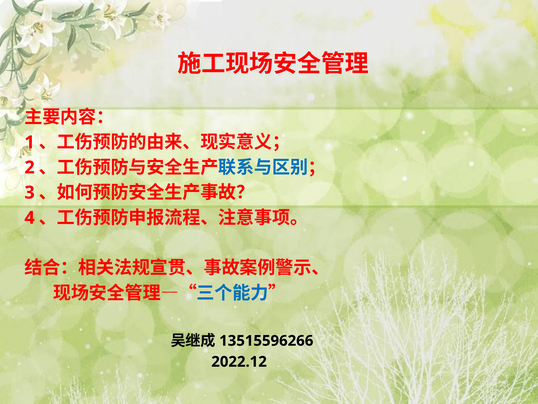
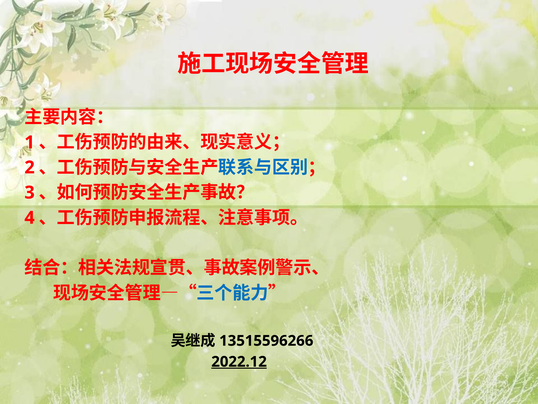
2022.12 underline: none -> present
